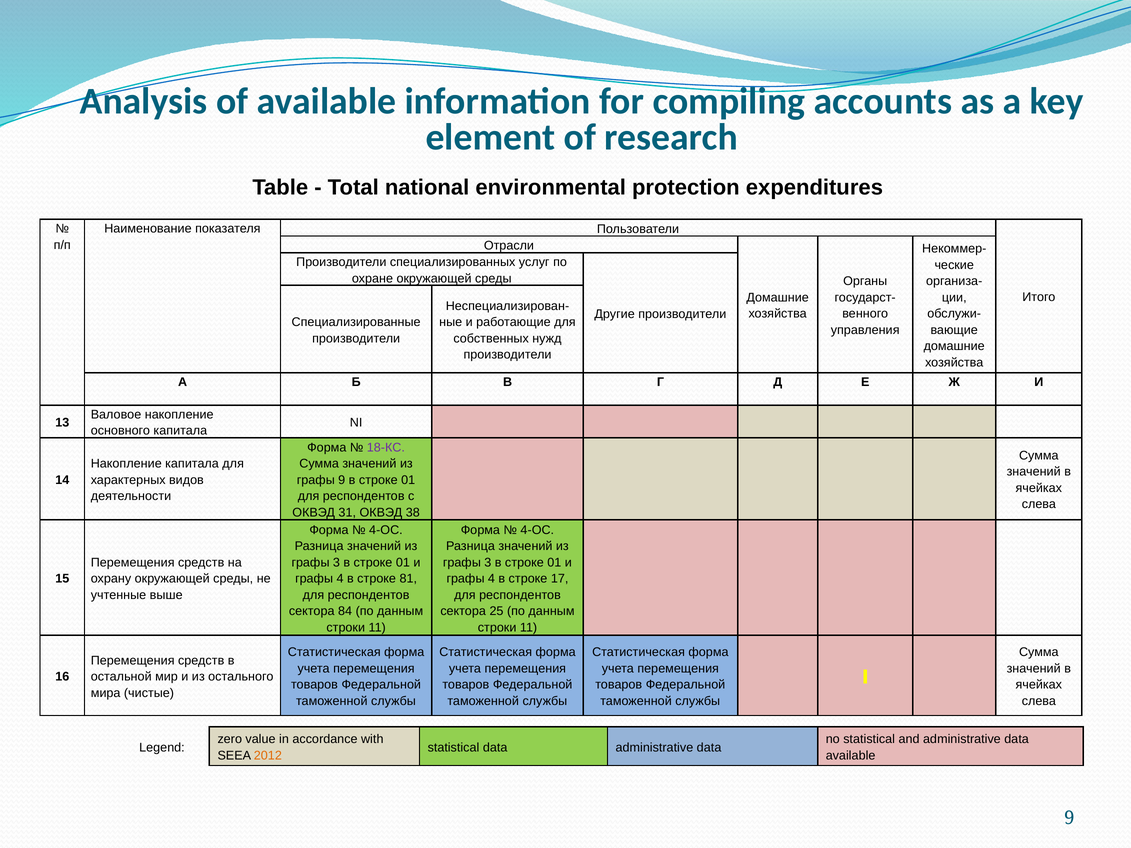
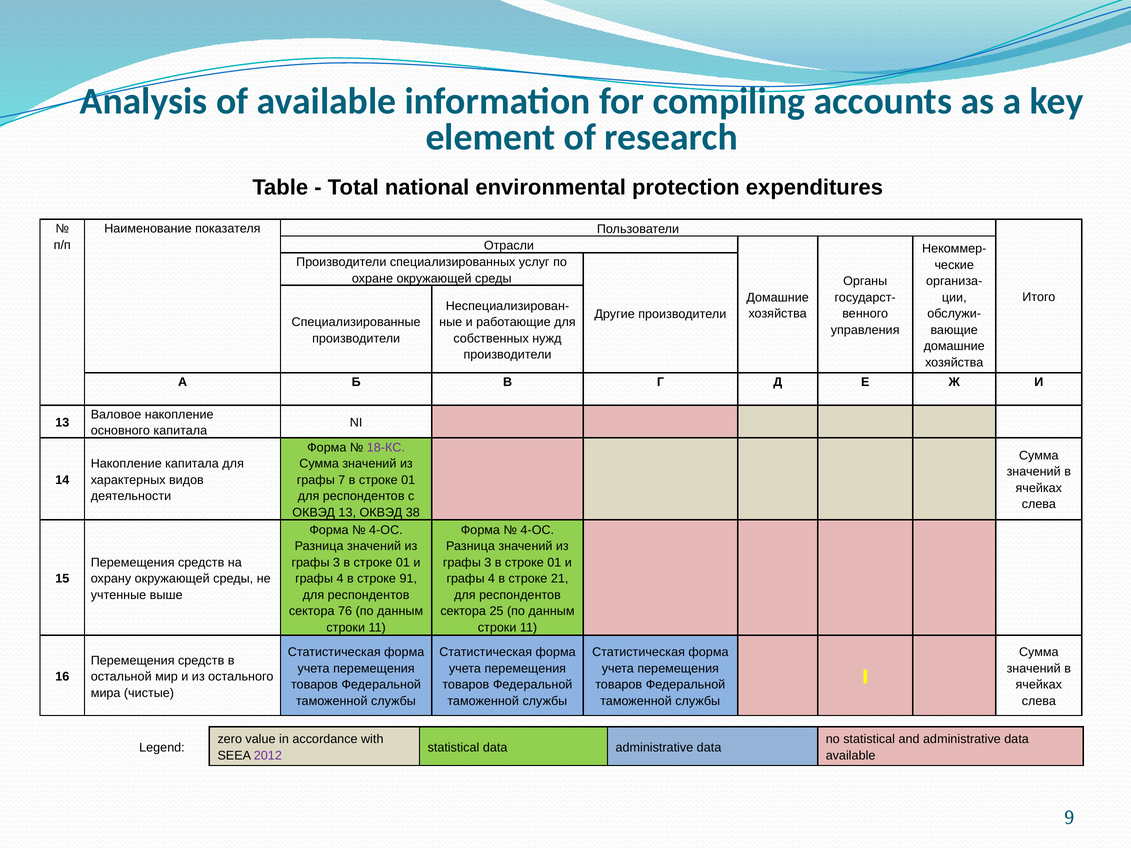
графы 9: 9 -> 7
ОКВЭД 31: 31 -> 13
81: 81 -> 91
17: 17 -> 21
84: 84 -> 76
2012 colour: orange -> purple
